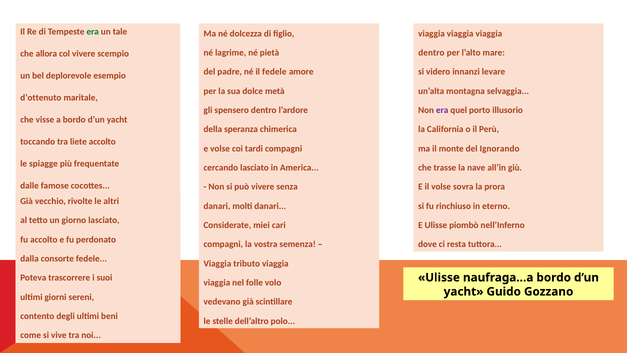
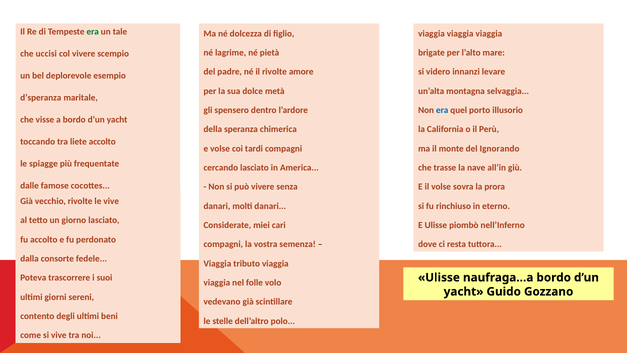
dentro at (431, 53): dentro -> brigate
allora: allora -> uccisi
il fedele: fedele -> rivolte
d’ottenuto: d’ottenuto -> d’speranza
era at (442, 110) colour: purple -> blue
le altri: altri -> vive
